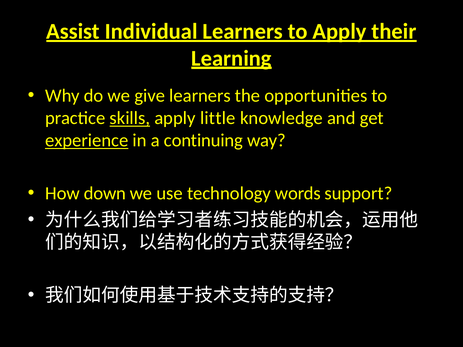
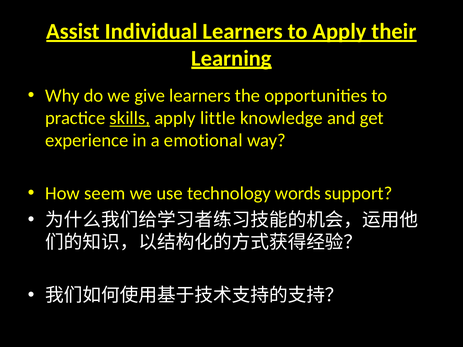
experience underline: present -> none
continuing: continuing -> emotional
down: down -> seem
